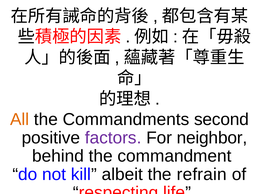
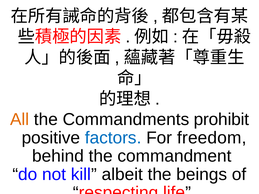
second: second -> prohibit
factors colour: purple -> blue
neighbor: neighbor -> freedom
refrain: refrain -> beings
